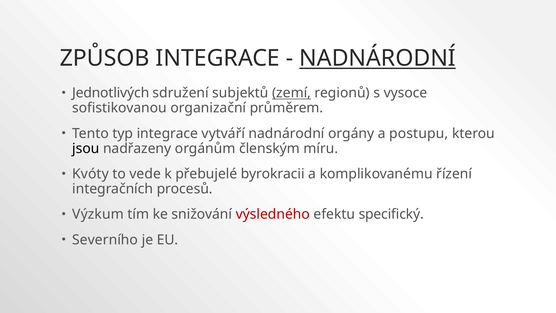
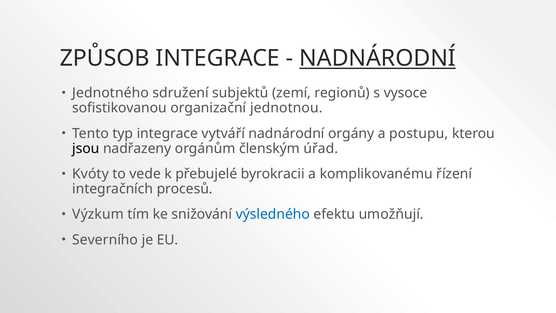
Jednotlivých: Jednotlivých -> Jednotného
zemí underline: present -> none
průměrem: průměrem -> jednotnou
míru: míru -> úřad
výsledného colour: red -> blue
specifický: specifický -> umožňují
